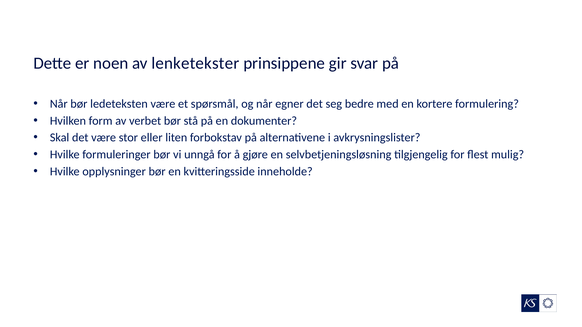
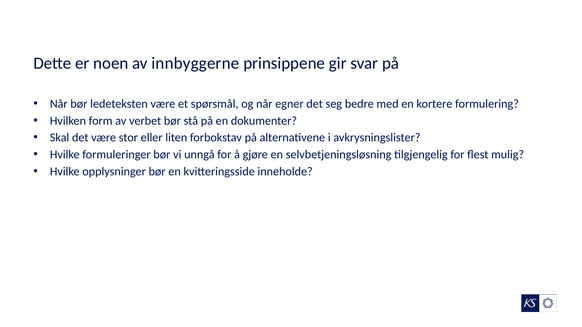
lenketekster: lenketekster -> innbyggerne
